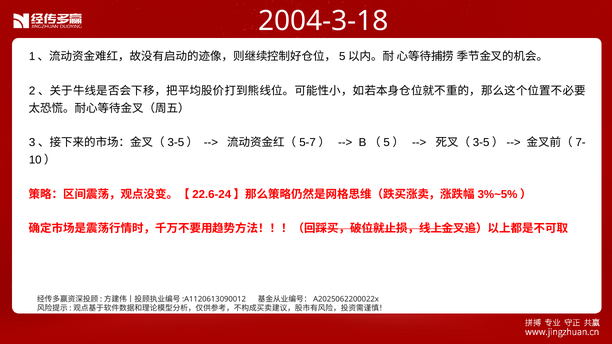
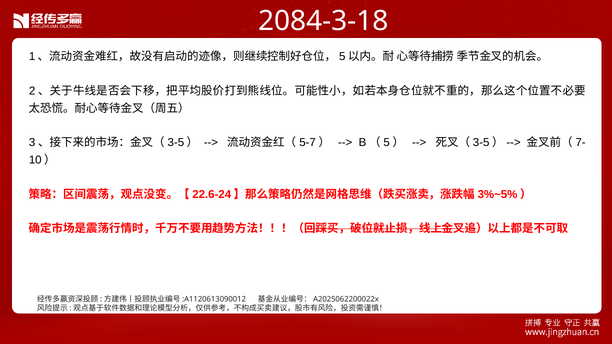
2004-3-18: 2004-3-18 -> 2084-3-18
